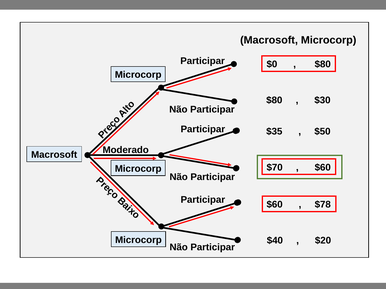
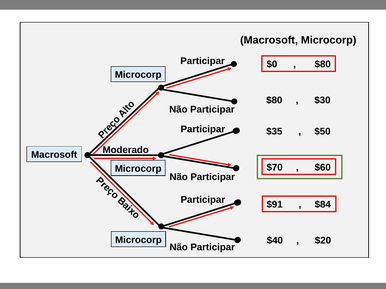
$60 at (275, 205): $60 -> $91
$78: $78 -> $84
